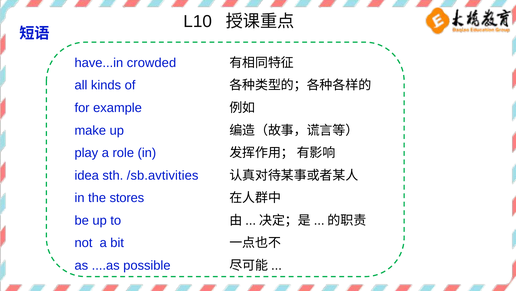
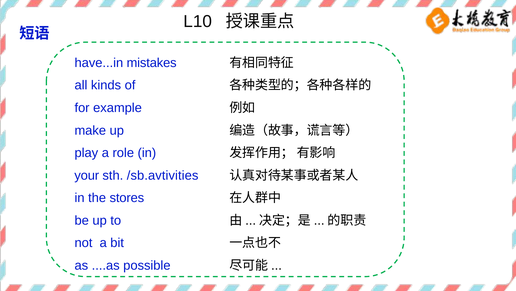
crowded: crowded -> mistakes
idea: idea -> your
